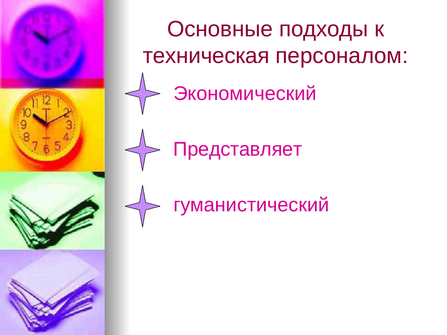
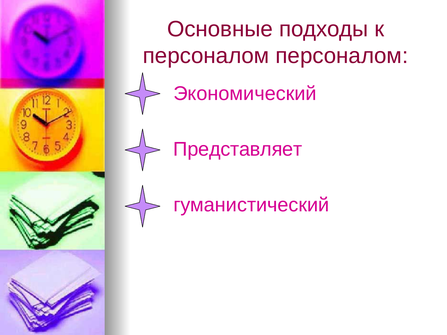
техническая at (206, 56): техническая -> персоналом
